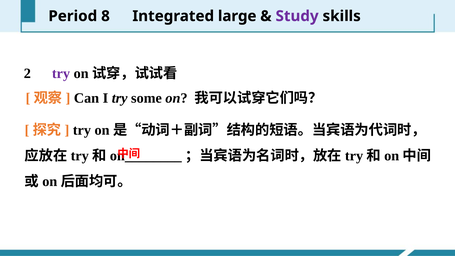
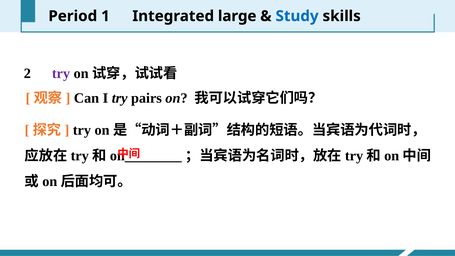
8: 8 -> 1
Study colour: purple -> blue
some: some -> pairs
